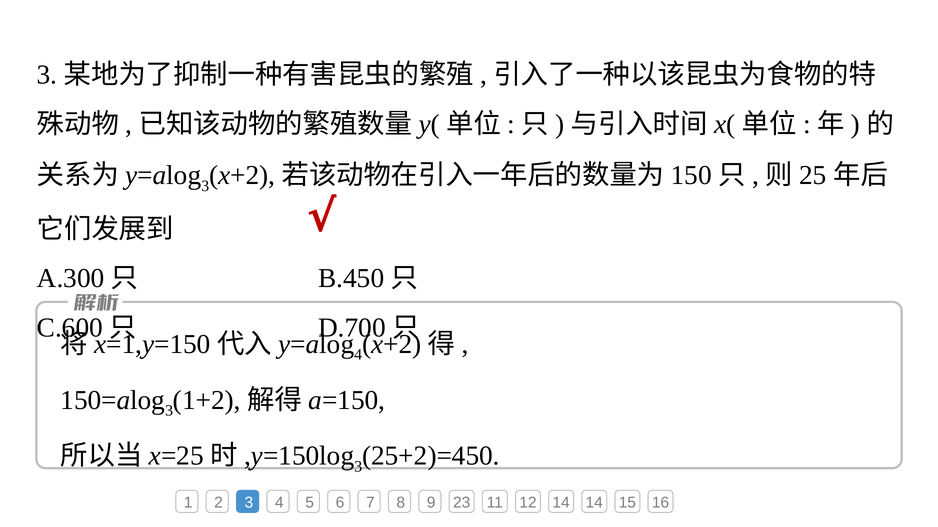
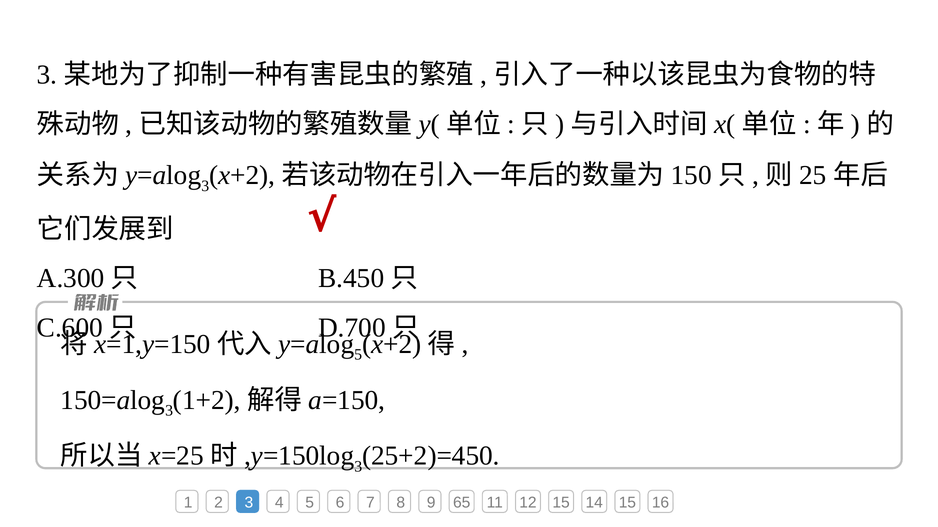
4 at (358, 355): 4 -> 5
23: 23 -> 65
12 14: 14 -> 15
